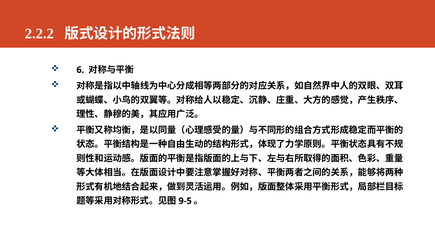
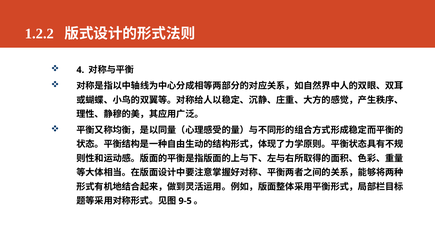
2.2.2: 2.2.2 -> 1.2.2
6: 6 -> 4
